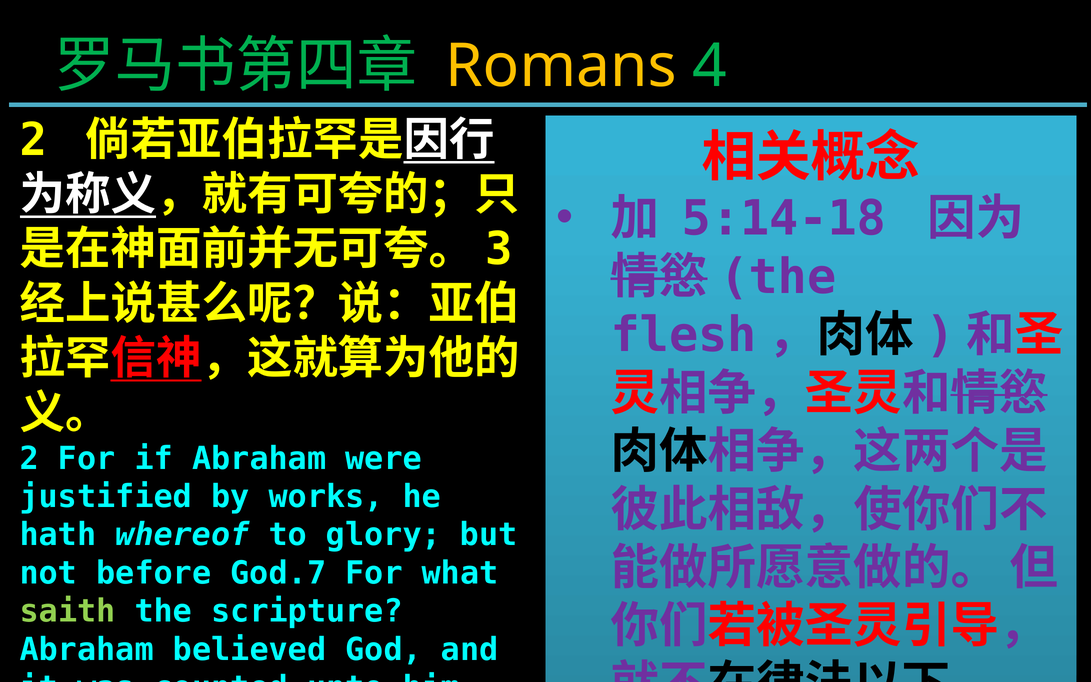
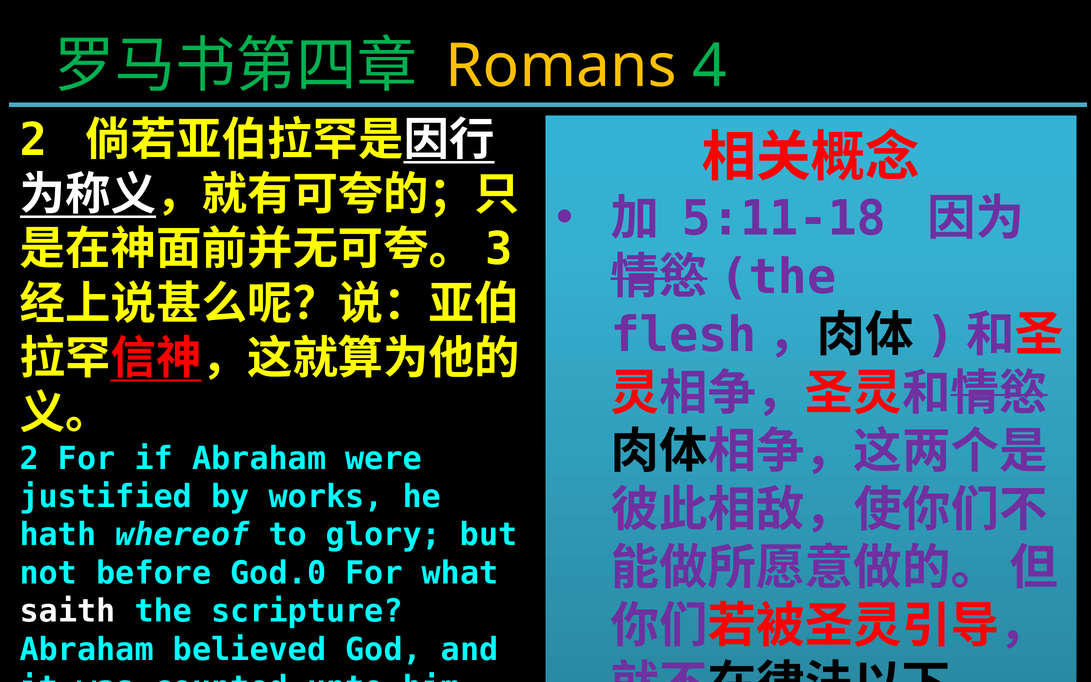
5:14-18: 5:14-18 -> 5:11-18
God.7: God.7 -> God.0
saith colour: light green -> white
